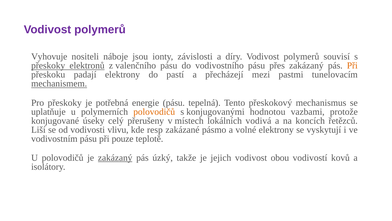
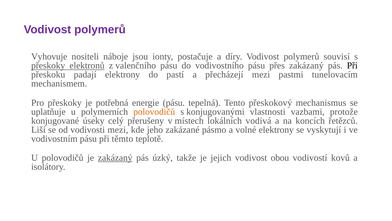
závislosti: závislosti -> postačuje
Při at (352, 65) colour: orange -> black
mechanismem underline: present -> none
hodnotou: hodnotou -> vlastnosti
vodivosti vlivu: vlivu -> mezi
resp: resp -> jeho
pouze: pouze -> těmto
